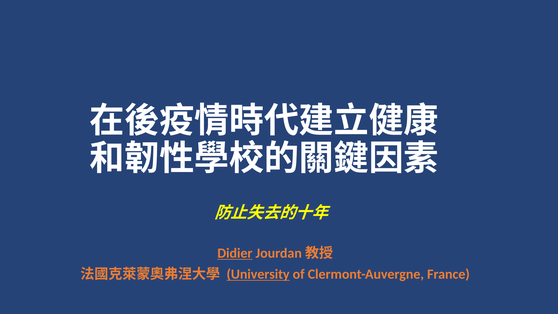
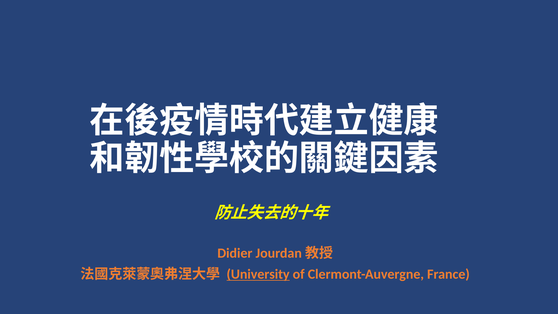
Didier underline: present -> none
